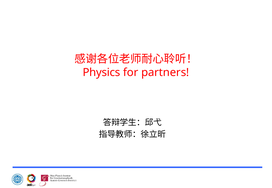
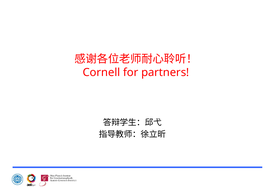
Physics: Physics -> Cornell
